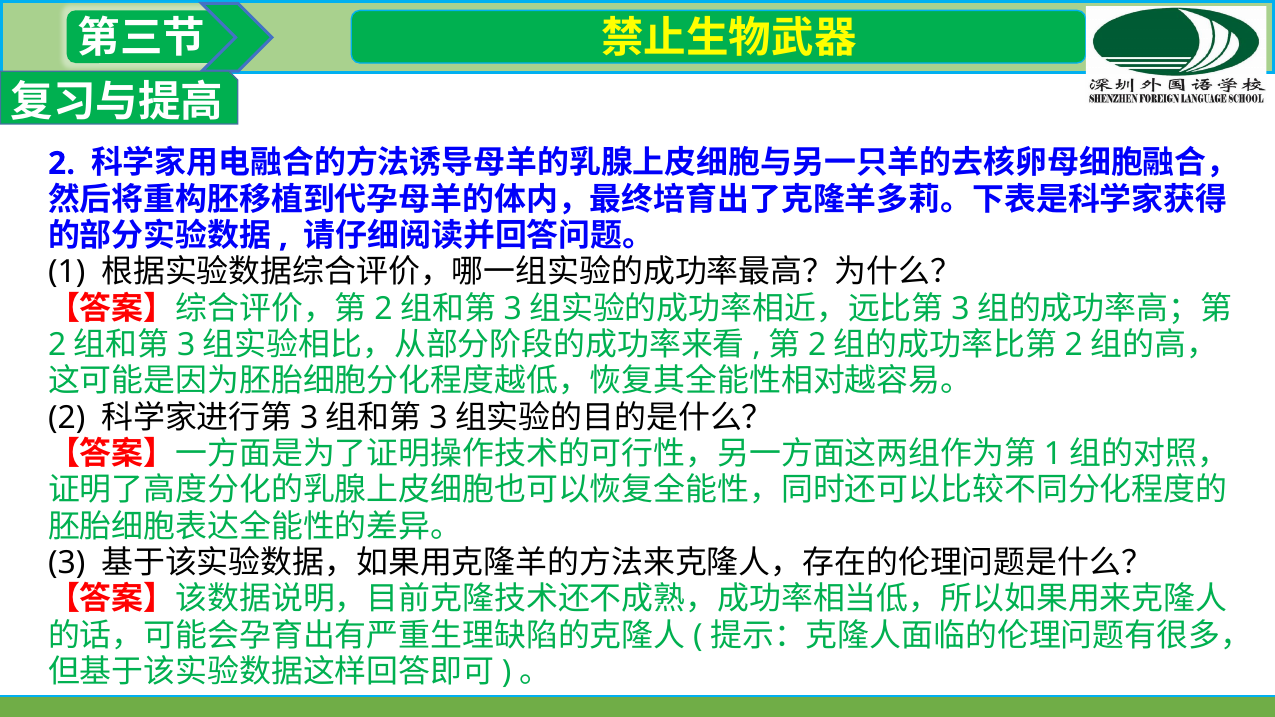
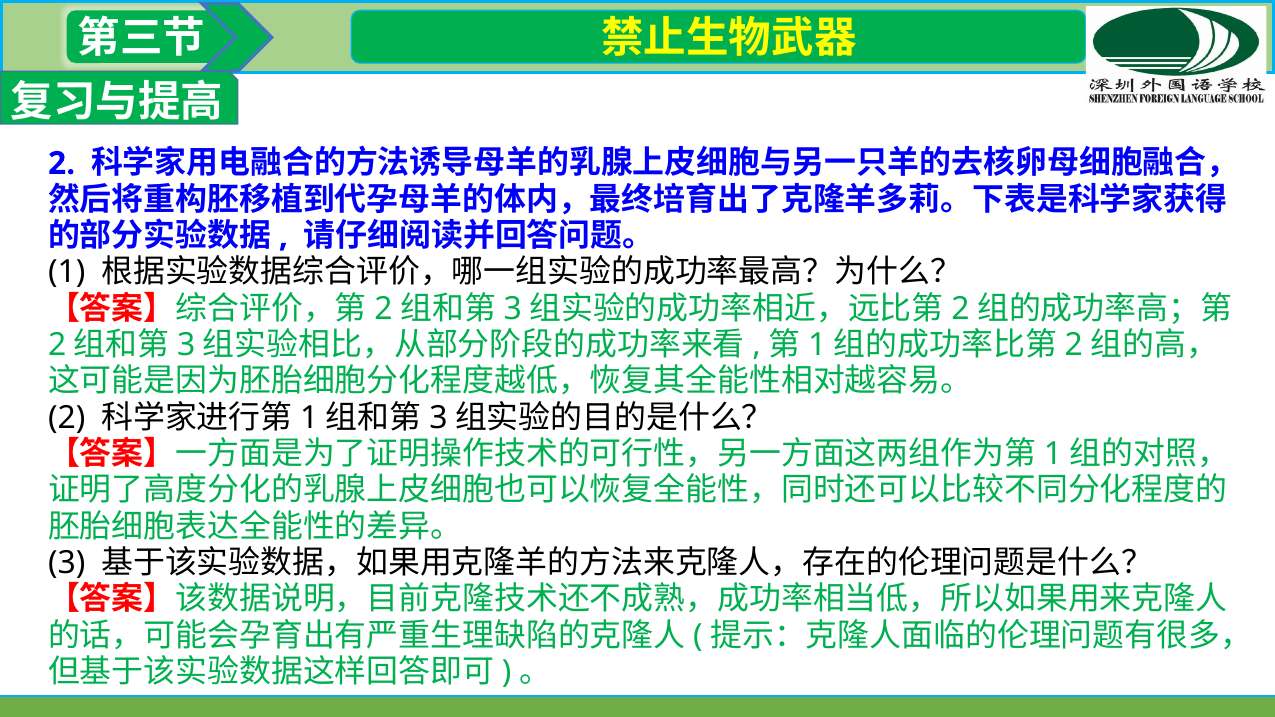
3 at (961, 309): 3 -> 2
2 at (817, 345): 2 -> 1
3 at (309, 418): 3 -> 1
